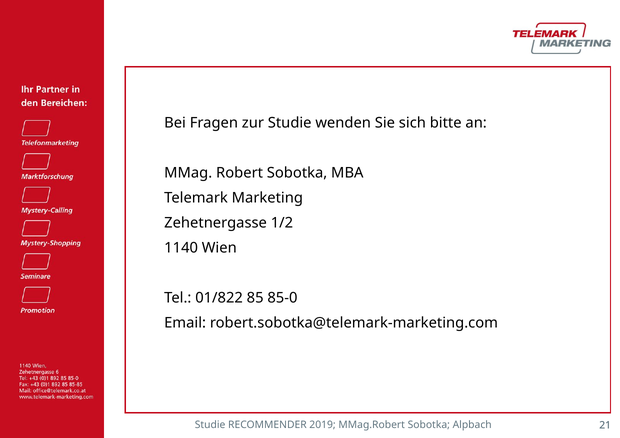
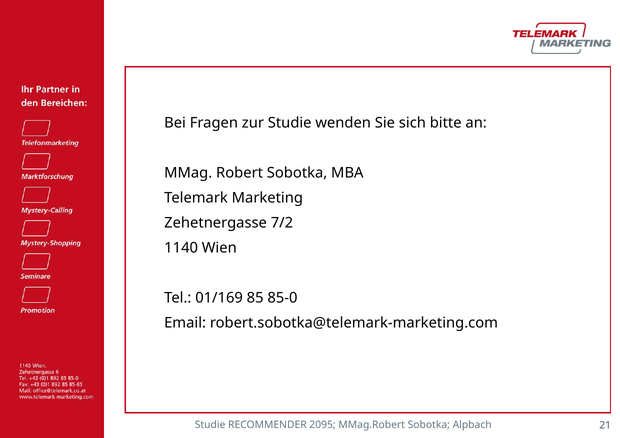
1/2: 1/2 -> 7/2
01/822: 01/822 -> 01/169
2019: 2019 -> 2095
